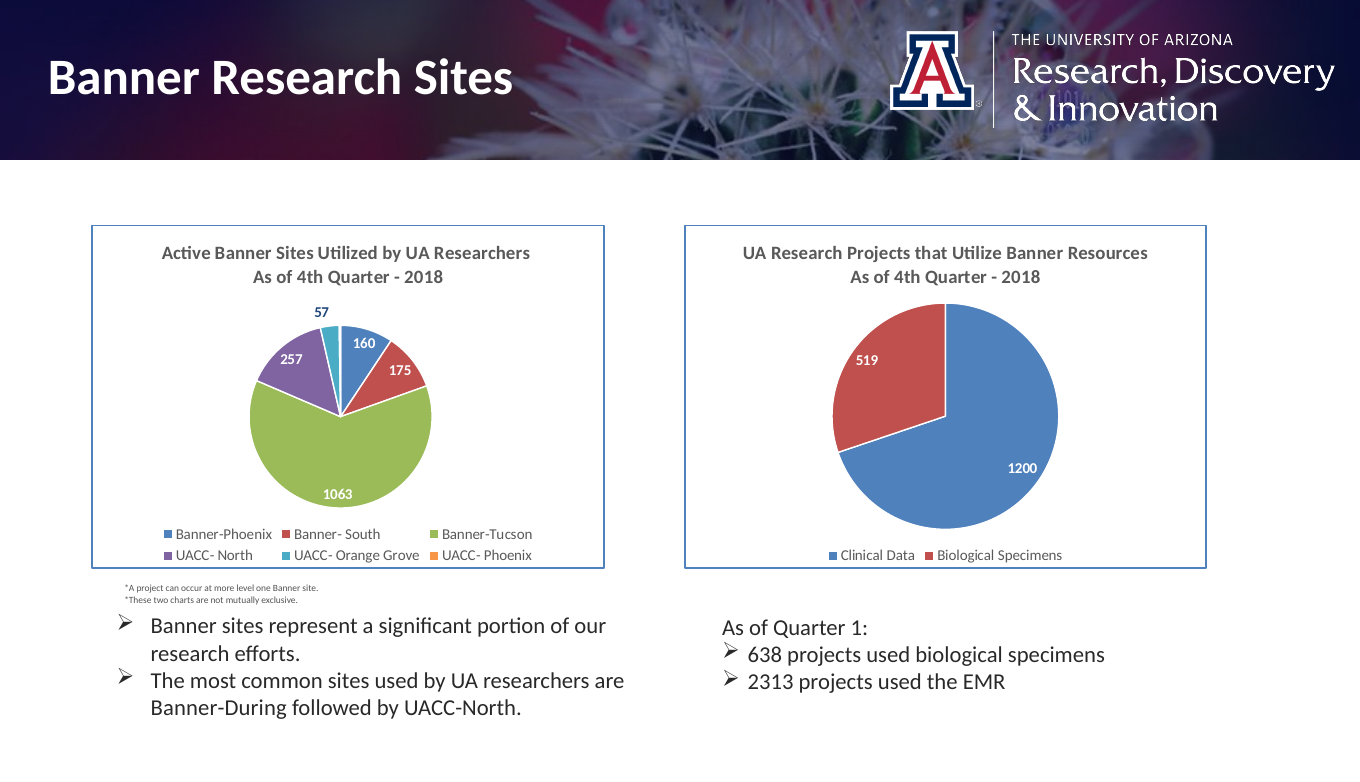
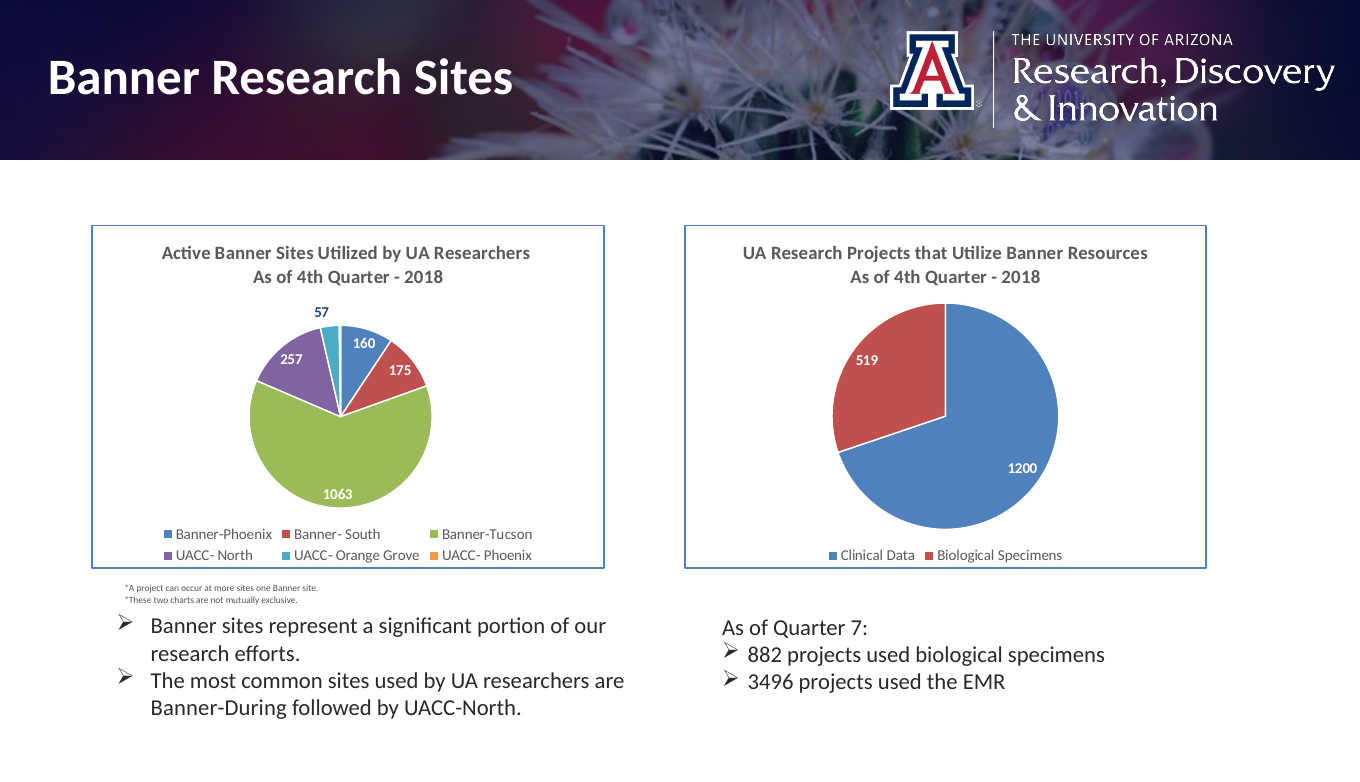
more level: level -> sites
1: 1 -> 7
638: 638 -> 882
2313: 2313 -> 3496
